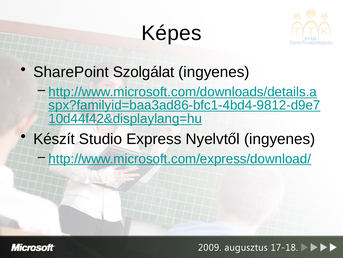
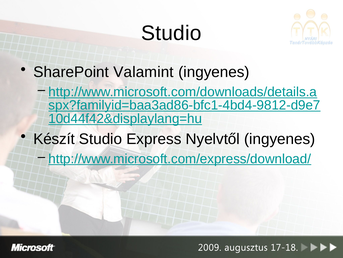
Képes at (171, 33): Képes -> Studio
Szolgálat: Szolgálat -> Valamint
